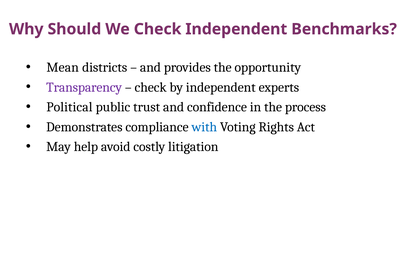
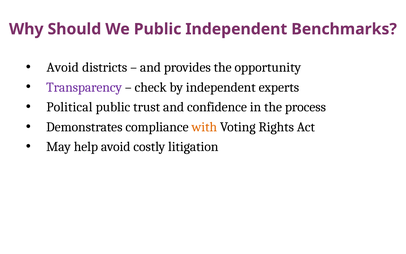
We Check: Check -> Public
Mean at (63, 67): Mean -> Avoid
with colour: blue -> orange
